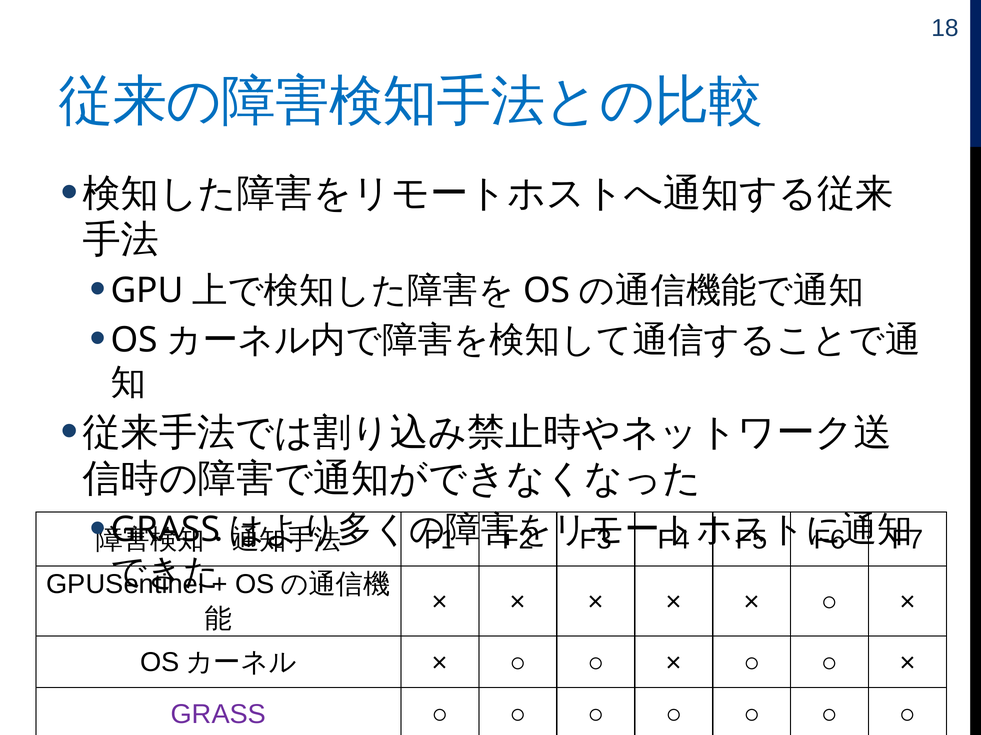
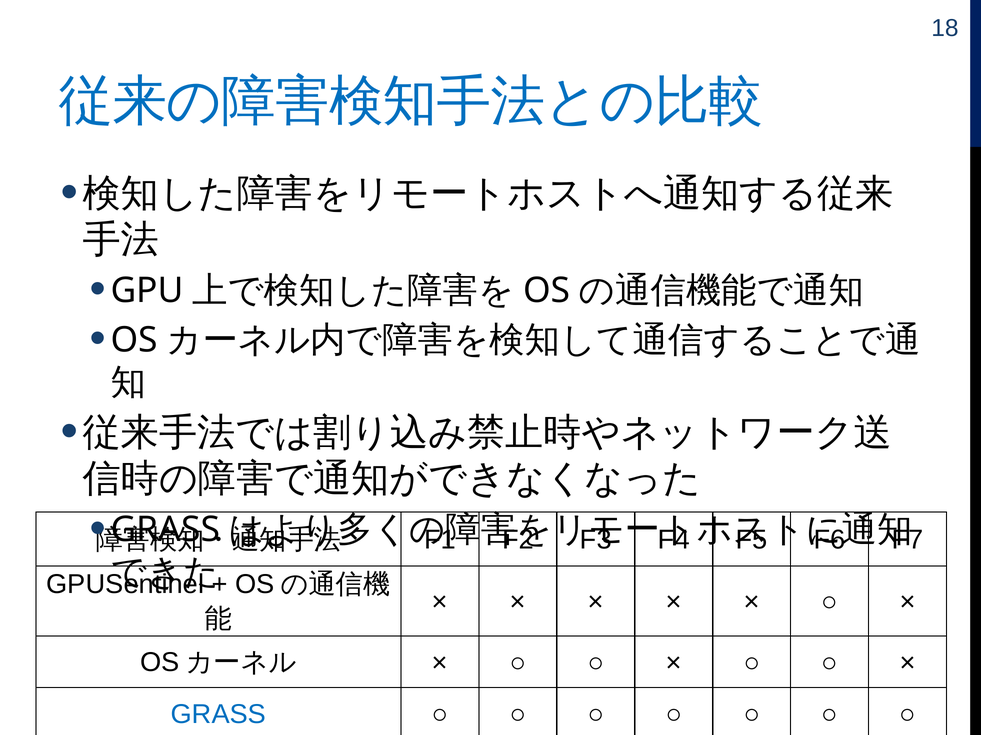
GRASS at (218, 715) colour: purple -> blue
